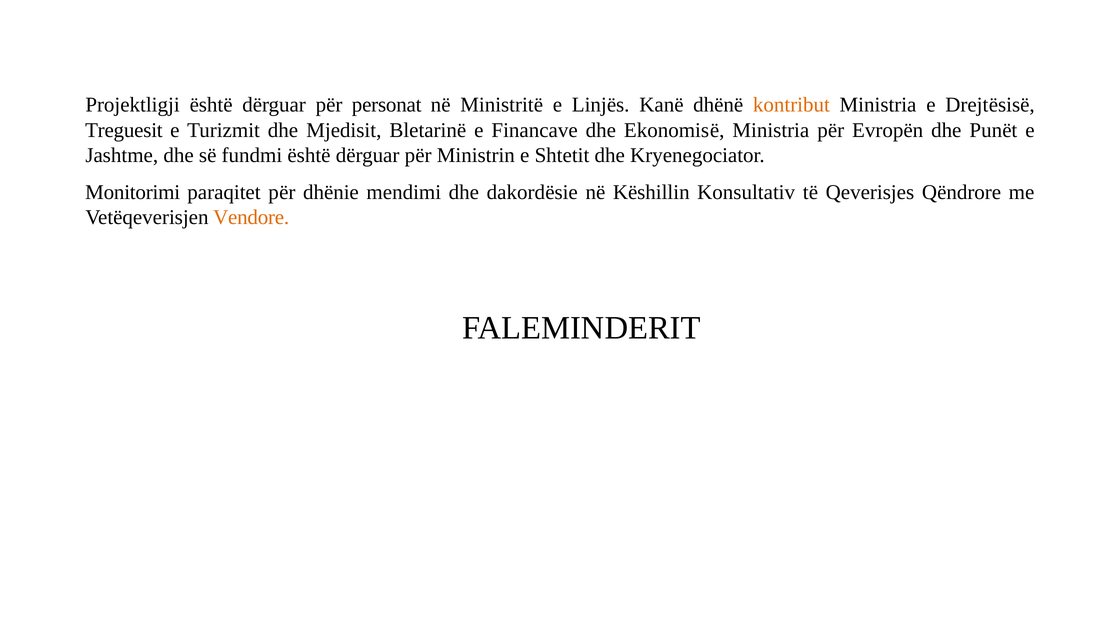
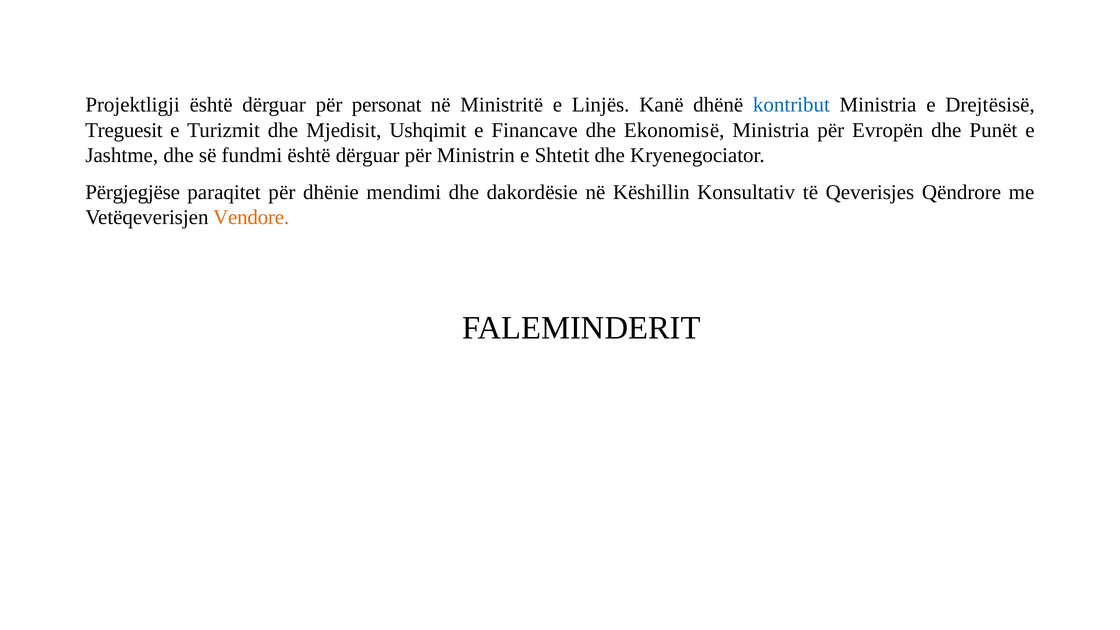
kontribut colour: orange -> blue
Bletarinë: Bletarinë -> Ushqimit
Monitorimi: Monitorimi -> Përgjegjëse
